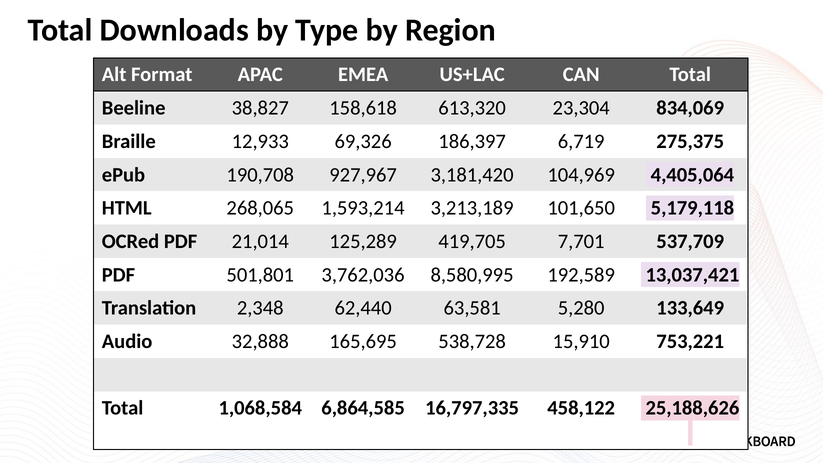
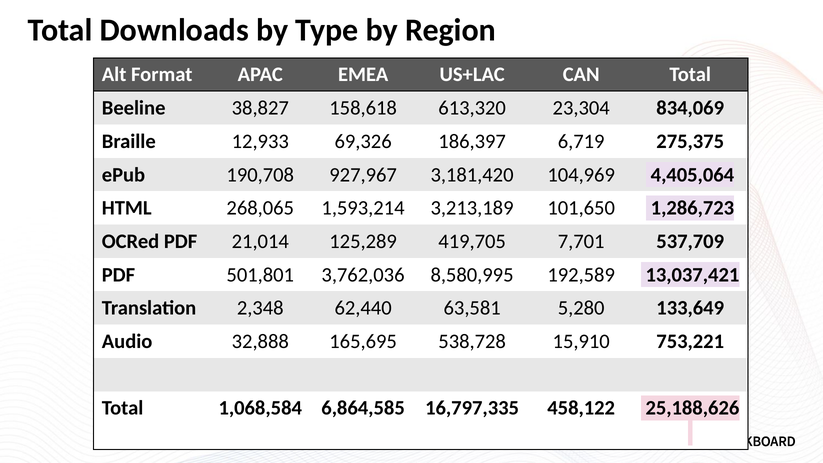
5,179,118: 5,179,118 -> 1,286,723
